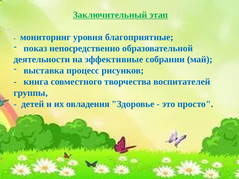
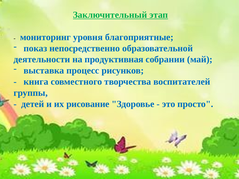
эффективные: эффективные -> продуктивная
овладения: овладения -> рисование
